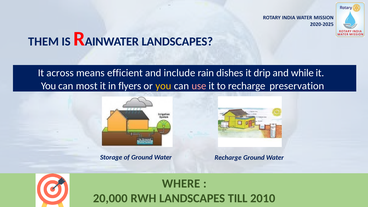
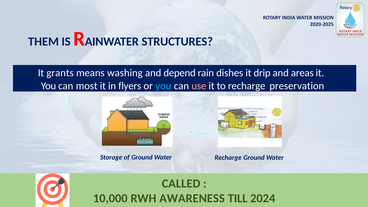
LANDSCAPES at (177, 41): LANDSCAPES -> STRUCTURES
across: across -> grants
efficient: efficient -> washing
include: include -> depend
while: while -> areas
you at (163, 86) colour: yellow -> light blue
WHERE: WHERE -> CALLED
20,000: 20,000 -> 10,000
RWH LANDSCAPES: LANDSCAPES -> AWARENESS
2010: 2010 -> 2024
